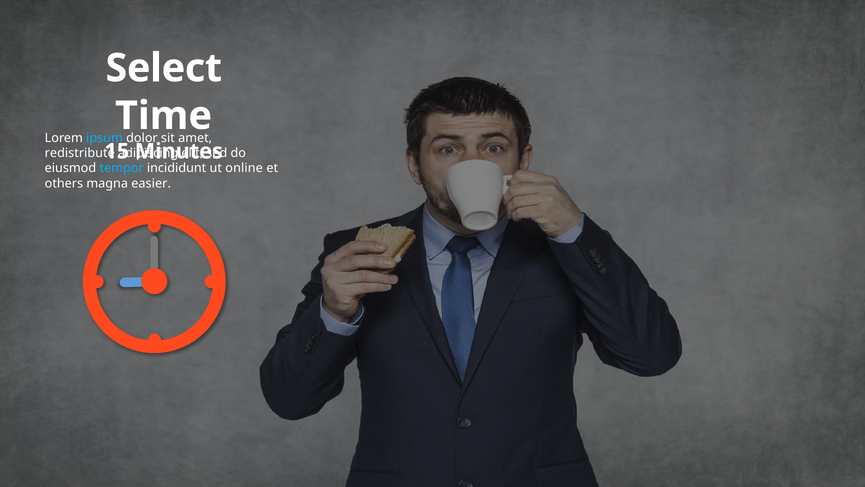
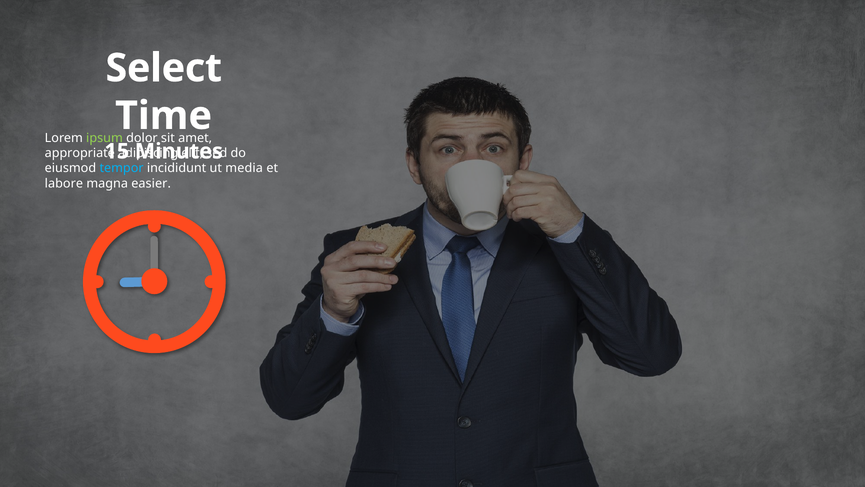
ipsum colour: light blue -> light green
redistribute: redistribute -> appropriate
online: online -> media
others: others -> labore
